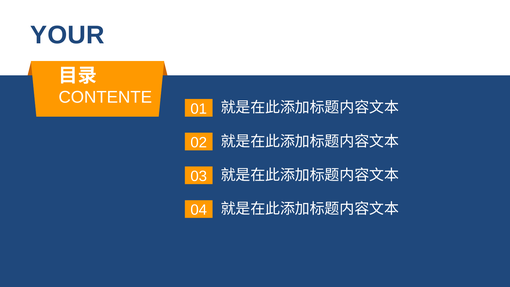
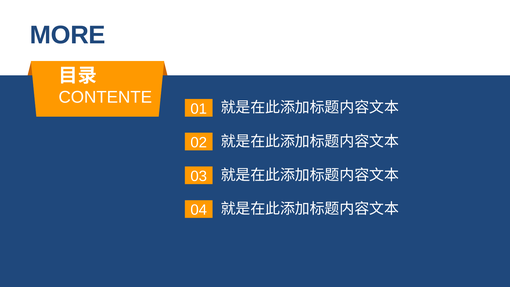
YOUR: YOUR -> MORE
